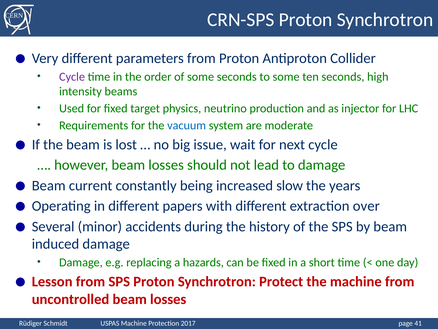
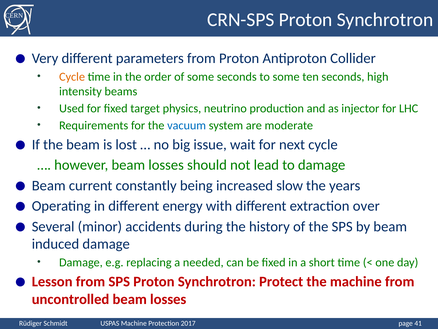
Cycle at (72, 77) colour: purple -> orange
papers: papers -> energy
hazards: hazards -> needed
